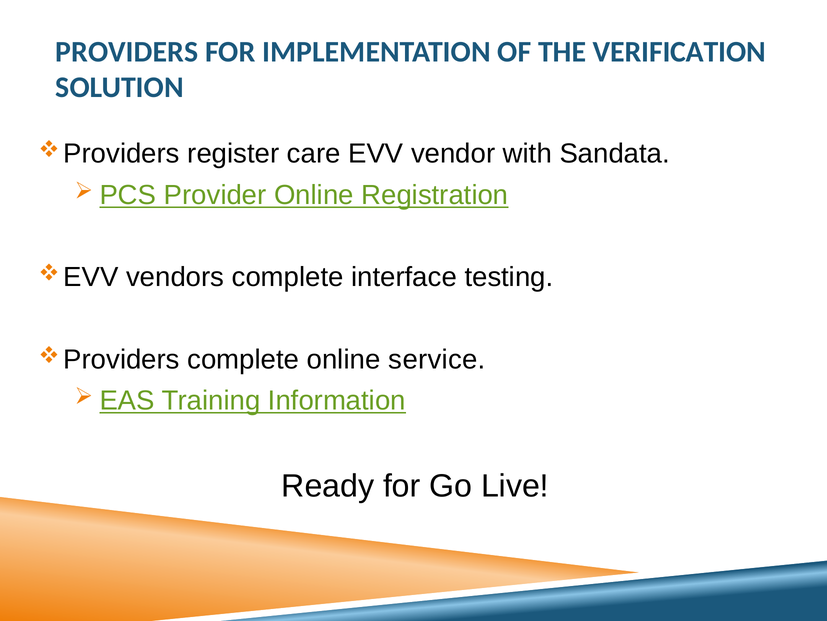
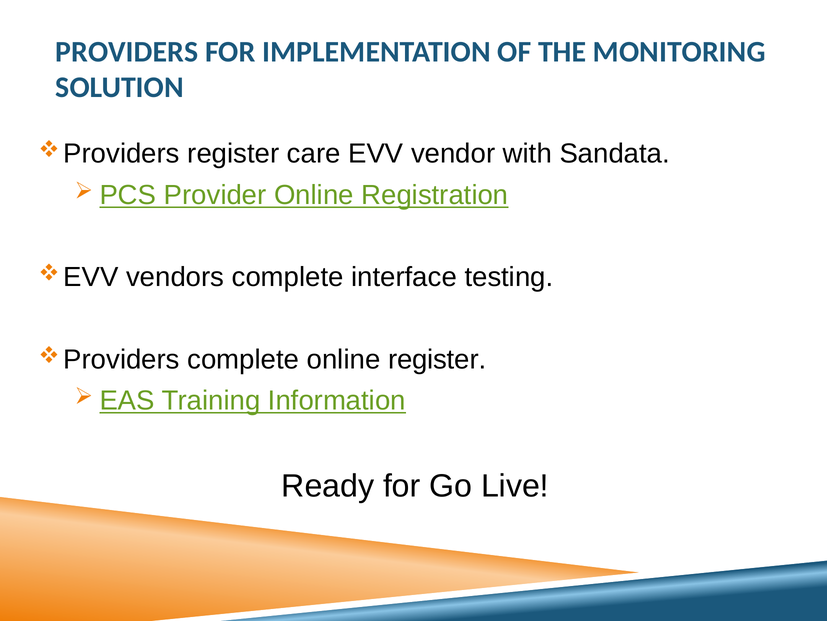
VERIFICATION: VERIFICATION -> MONITORING
online service: service -> register
